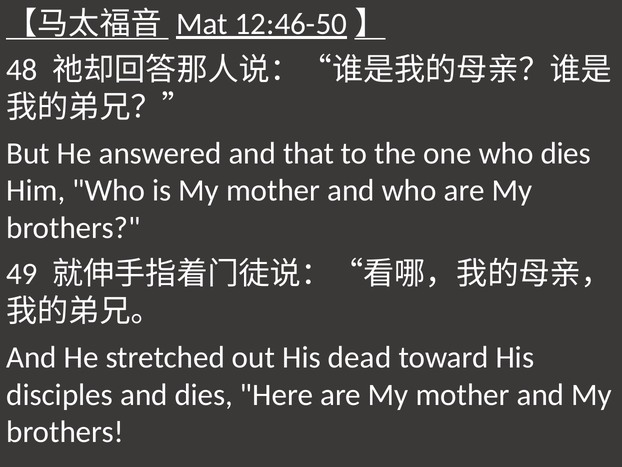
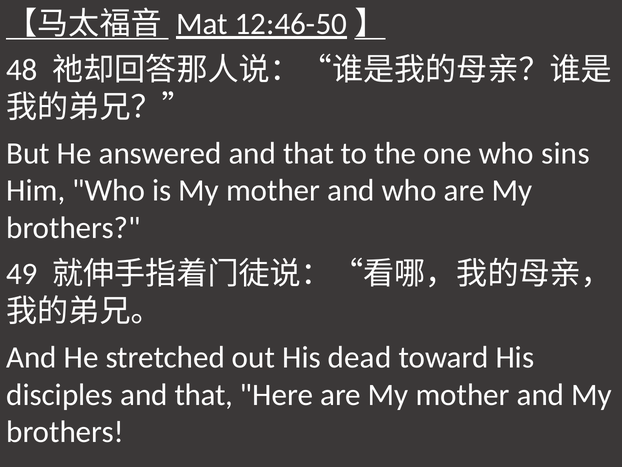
who dies: dies -> sins
disciples and dies: dies -> that
